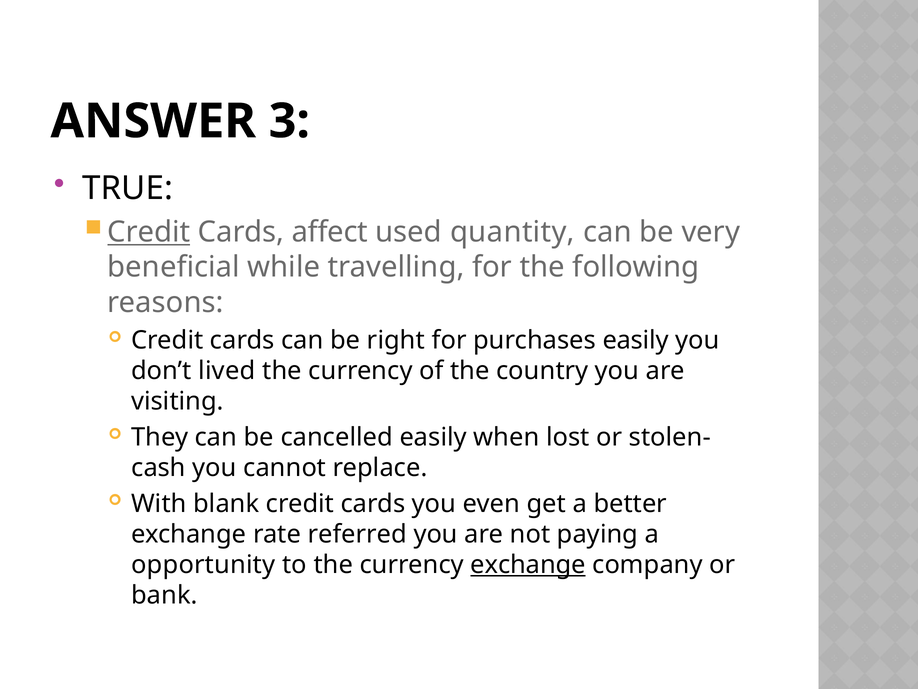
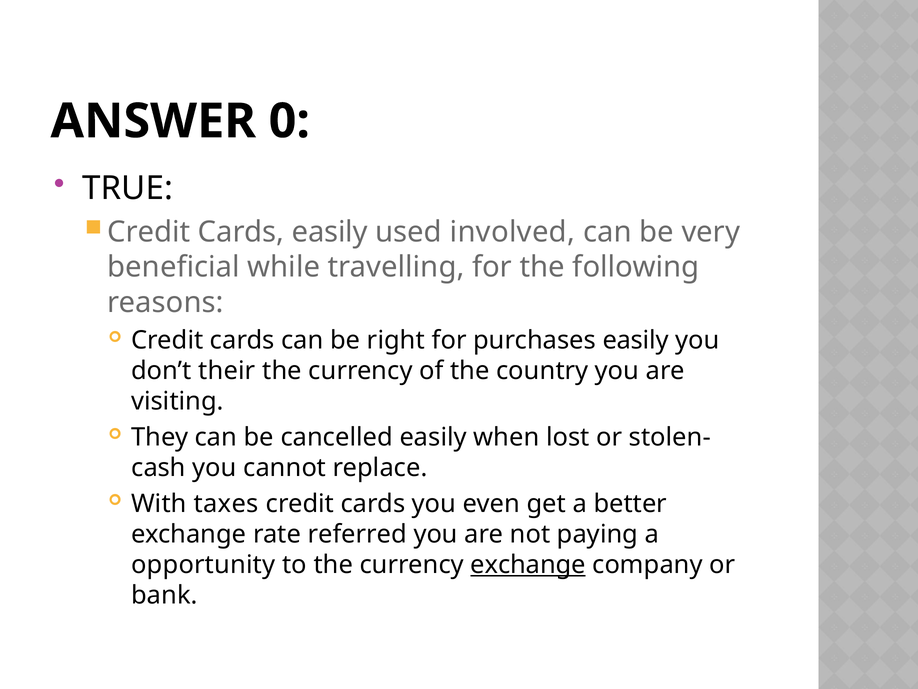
3: 3 -> 0
Credit at (149, 232) underline: present -> none
Cards affect: affect -> easily
quantity: quantity -> involved
lived: lived -> their
blank: blank -> taxes
